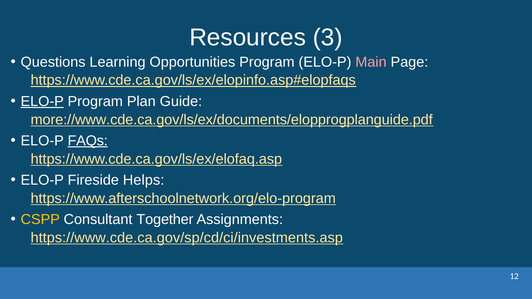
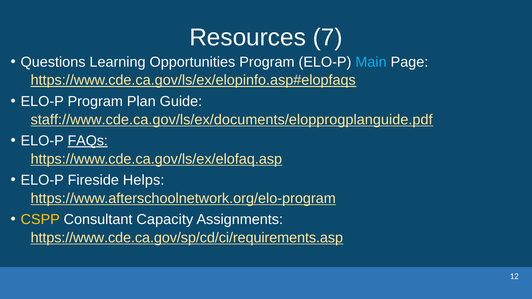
3: 3 -> 7
Main colour: pink -> light blue
ELO-P at (42, 101) underline: present -> none
more://www.cde.ca.gov/ls/ex/documents/elopprogplanguide.pdf: more://www.cde.ca.gov/ls/ex/documents/elopprogplanguide.pdf -> staff://www.cde.ca.gov/ls/ex/documents/elopprogplanguide.pdf
Together: Together -> Capacity
https://www.cde.ca.gov/sp/cd/ci/investments.asp: https://www.cde.ca.gov/sp/cd/ci/investments.asp -> https://www.cde.ca.gov/sp/cd/ci/requirements.asp
